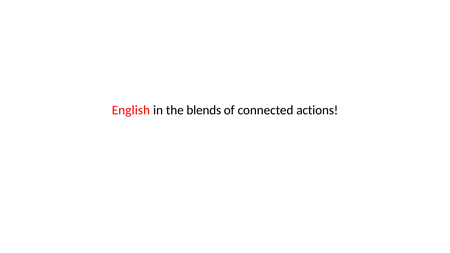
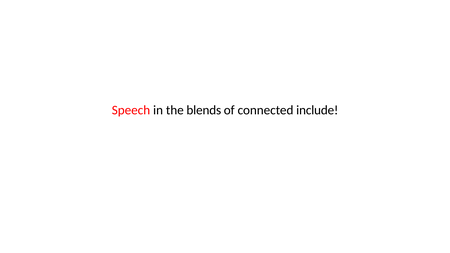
English: English -> Speech
actions: actions -> include
